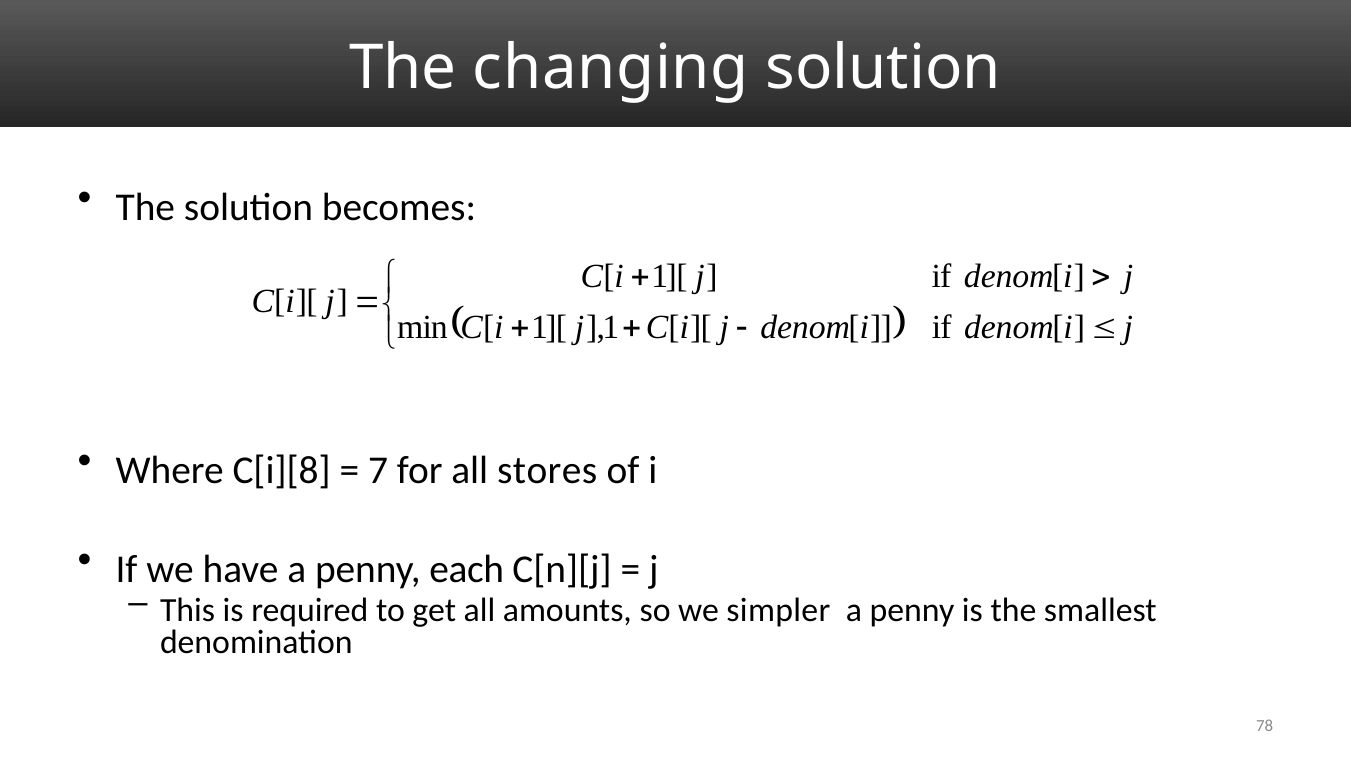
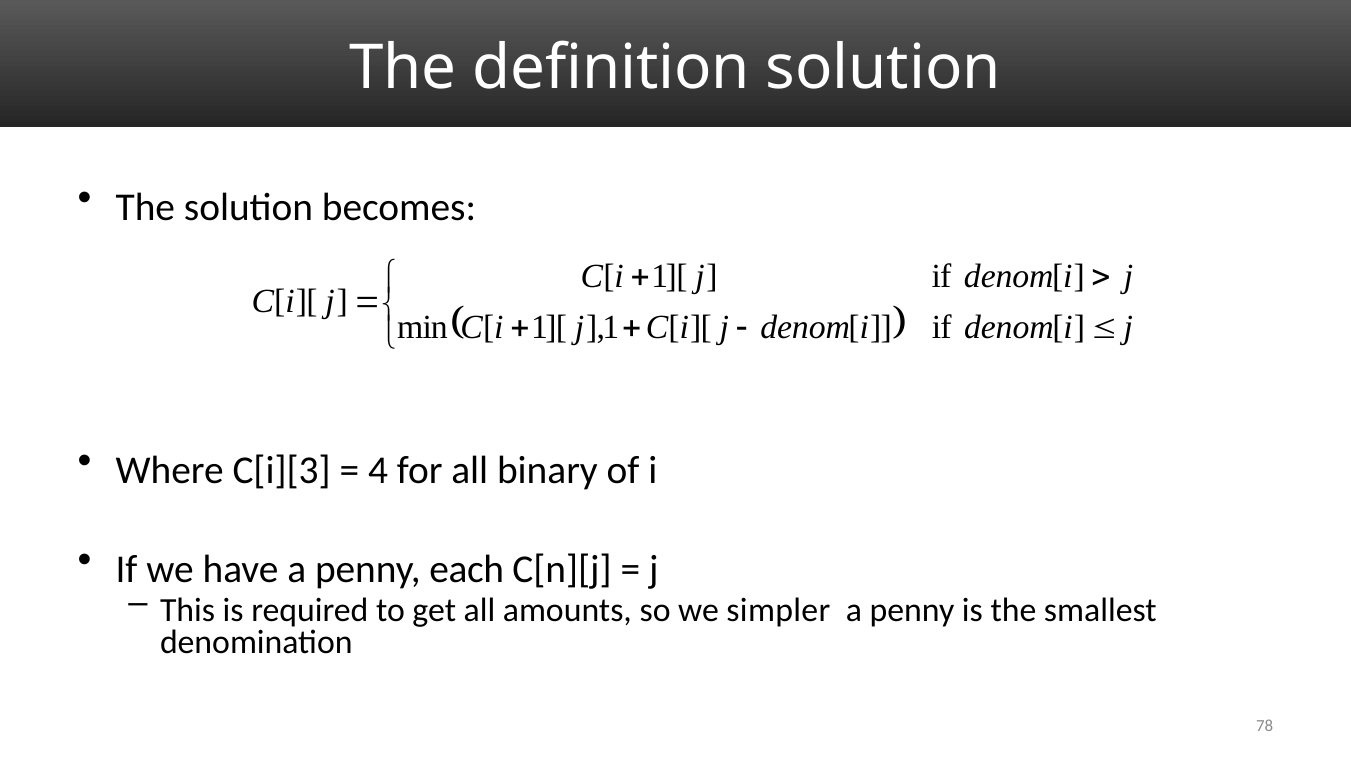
changing: changing -> definition
C[i][8: C[i][8 -> C[i][3
7: 7 -> 4
stores: stores -> binary
